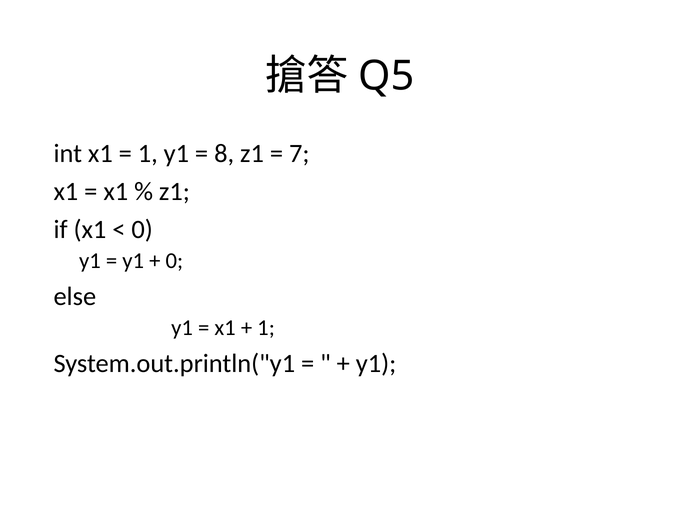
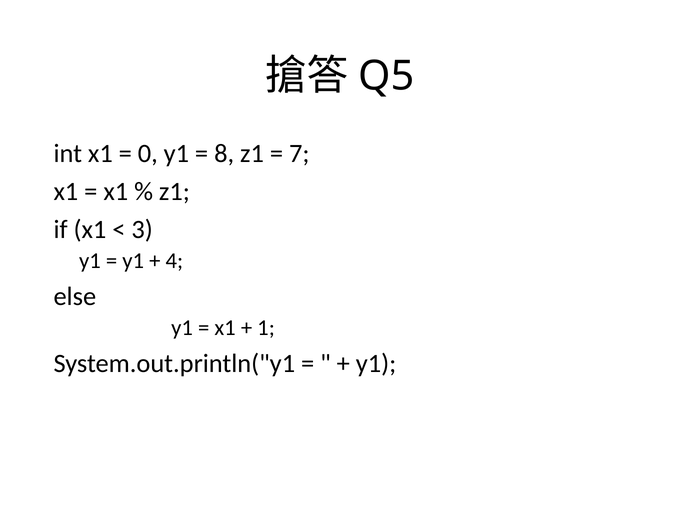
1 at (148, 153): 1 -> 0
0 at (142, 229): 0 -> 3
0 at (174, 261): 0 -> 4
